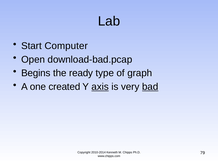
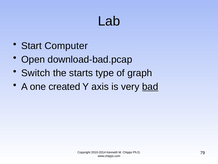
Begins: Begins -> Switch
ready: ready -> starts
axis underline: present -> none
